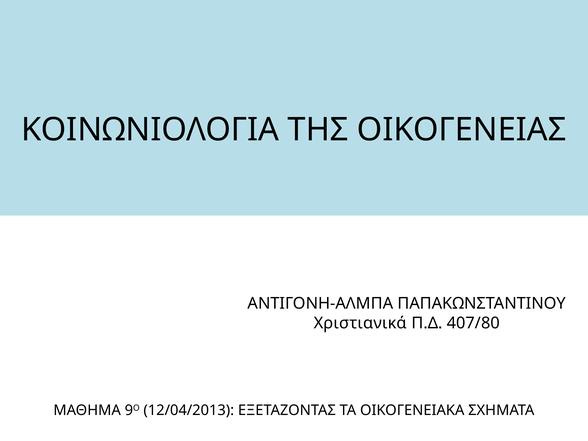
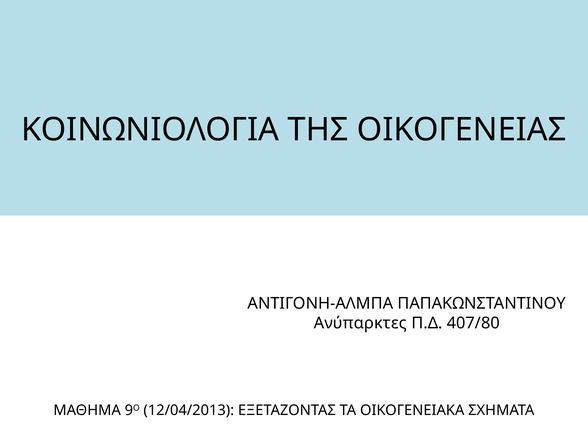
Χριστιανικά: Χριστιανικά -> Ανύπαρκτες
